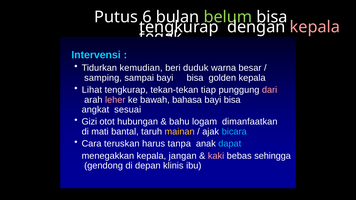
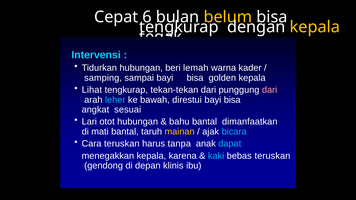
Putus: Putus -> Cepat
belum colour: light green -> yellow
kepala at (315, 27) colour: pink -> yellow
Tidurkan kemudian: kemudian -> hubungan
duduk: duduk -> lemah
besar: besar -> kader
tekan-tekan tiap: tiap -> dari
leher colour: pink -> light blue
bahasa: bahasa -> direstui
Gizi: Gizi -> Lari
bahu logam: logam -> bantal
jangan: jangan -> karena
kaki colour: pink -> light blue
bebas sehingga: sehingga -> teruskan
